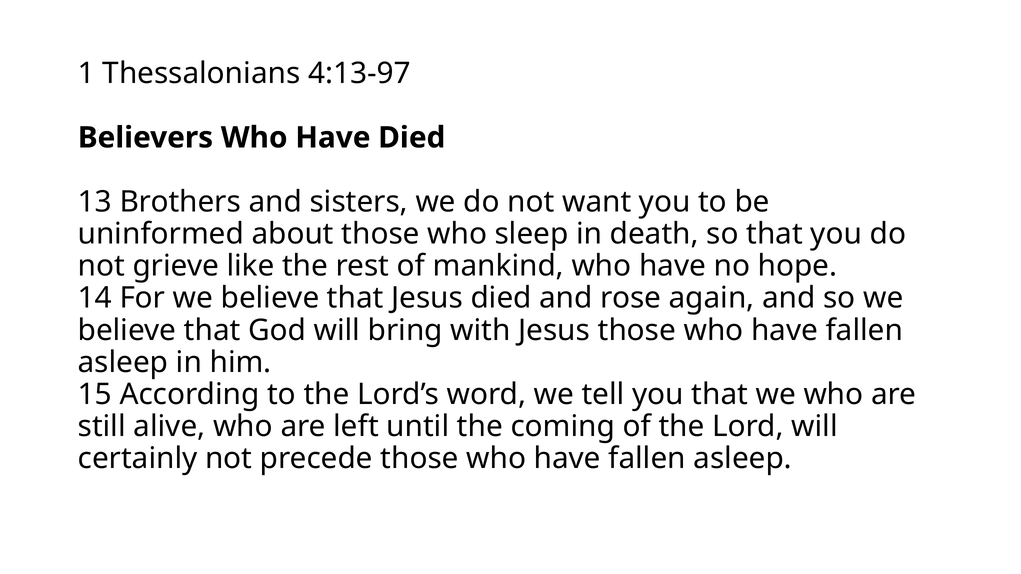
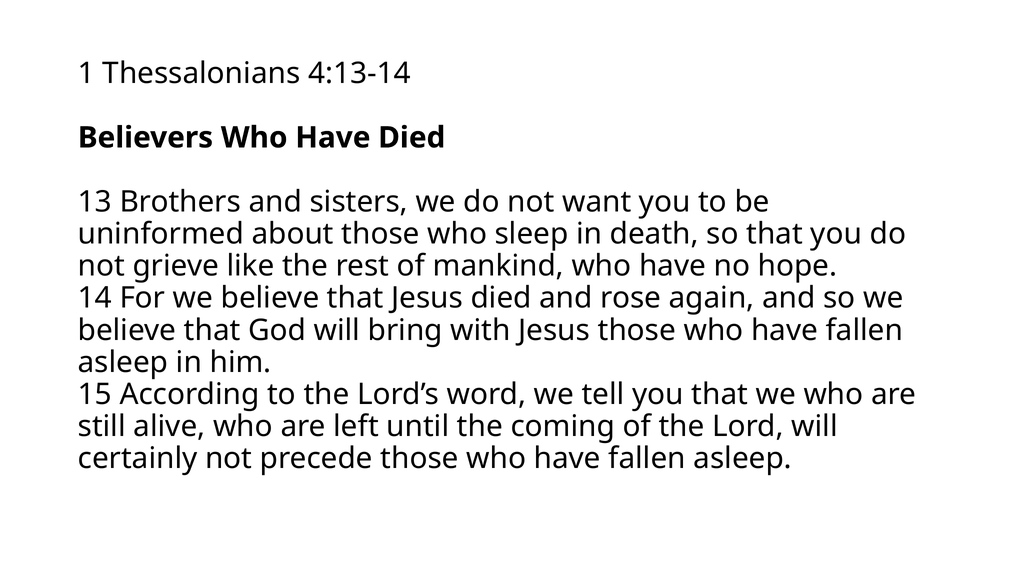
4:13-97: 4:13-97 -> 4:13-14
